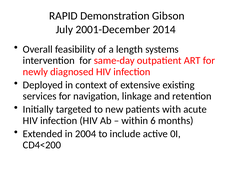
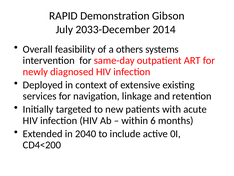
2001-December: 2001-December -> 2033-December
length: length -> others
2004: 2004 -> 2040
